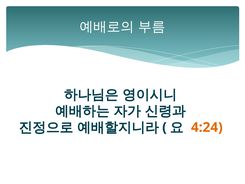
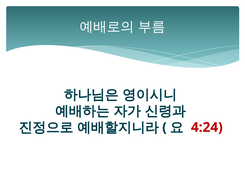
4:24 colour: orange -> red
